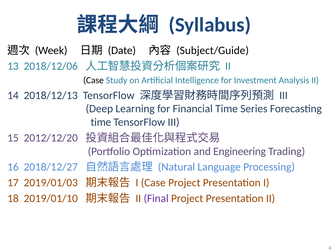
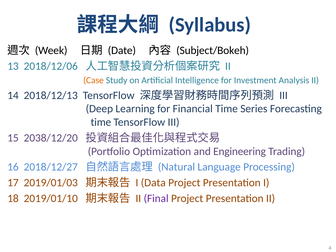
Subject/Guide: Subject/Guide -> Subject/Bokeh
Case at (93, 80) colour: black -> orange
2012/12/20: 2012/12/20 -> 2038/12/20
I Case: Case -> Data
